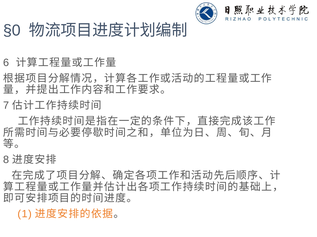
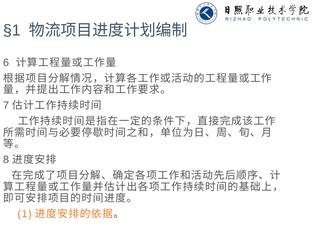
§0: §0 -> §1
